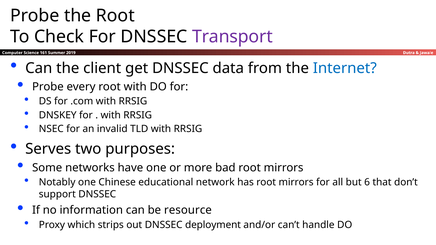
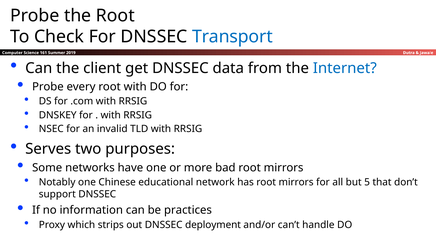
Transport colour: purple -> blue
6: 6 -> 5
resource: resource -> practices
